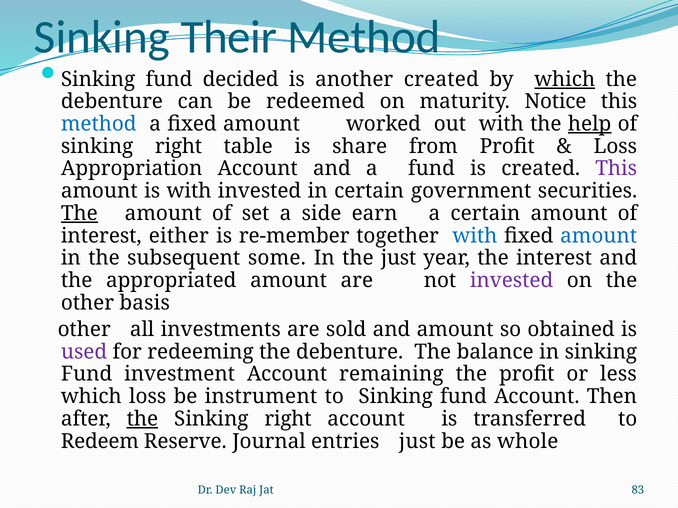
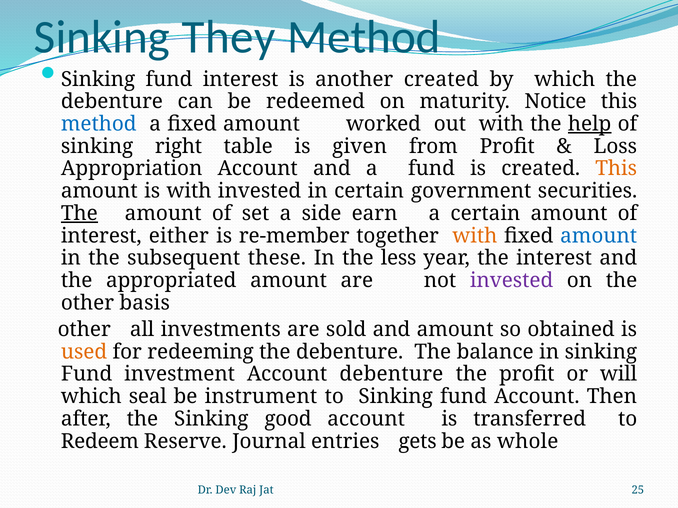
Their: Their -> They
fund decided: decided -> interest
which at (565, 79) underline: present -> none
share: share -> given
This at (616, 169) colour: purple -> orange
with at (475, 236) colour: blue -> orange
some: some -> these
the just: just -> less
used colour: purple -> orange
Account remaining: remaining -> debenture
less: less -> will
which loss: loss -> seal
the at (142, 419) underline: present -> none
right at (288, 419): right -> good
entries just: just -> gets
83: 83 -> 25
